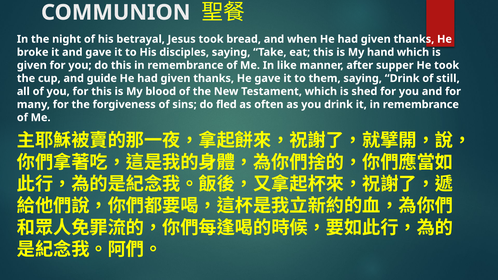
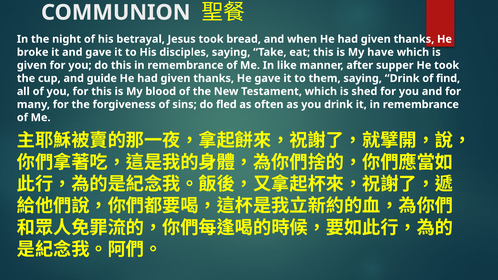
hand: hand -> have
still: still -> find
